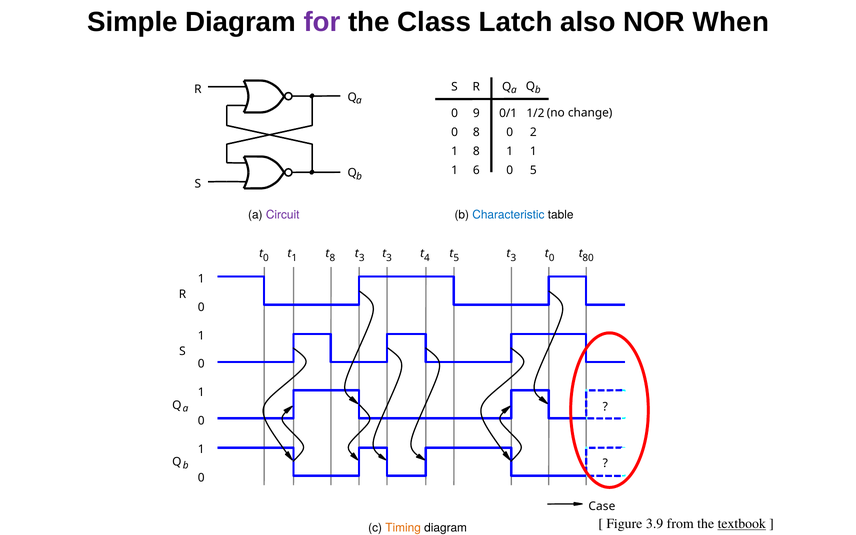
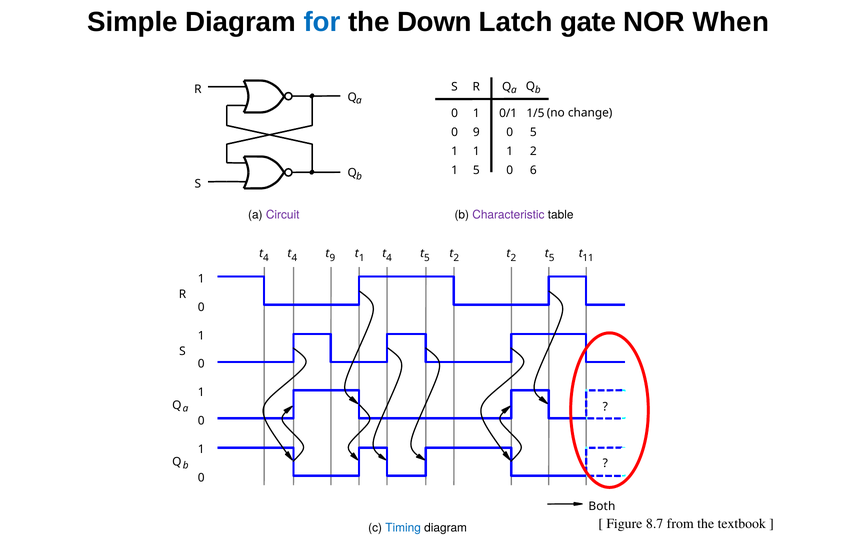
for colour: purple -> blue
Class: Class -> Down
also: also -> gate
9 at (476, 113): 9 -> 1
1/2: 1/2 -> 1/5
0 8: 8 -> 9
0 2: 2 -> 5
8 at (476, 151): 8 -> 1
1 1: 1 -> 2
1 6: 6 -> 5
0 5: 5 -> 6
Characteristic colour: blue -> purple
0 at (266, 258): 0 -> 4
1 at (294, 258): 1 -> 4
t 8: 8 -> 9
3 at (362, 258): 3 -> 1
3 at (389, 258): 3 -> 4
4 at (427, 258): 4 -> 5
5 at (456, 258): 5 -> 2
3 at (513, 258): 3 -> 2
0 at (552, 258): 0 -> 5
80: 80 -> 11
Case: Case -> Both
3.9: 3.9 -> 8.7
textbook underline: present -> none
Timing colour: orange -> blue
